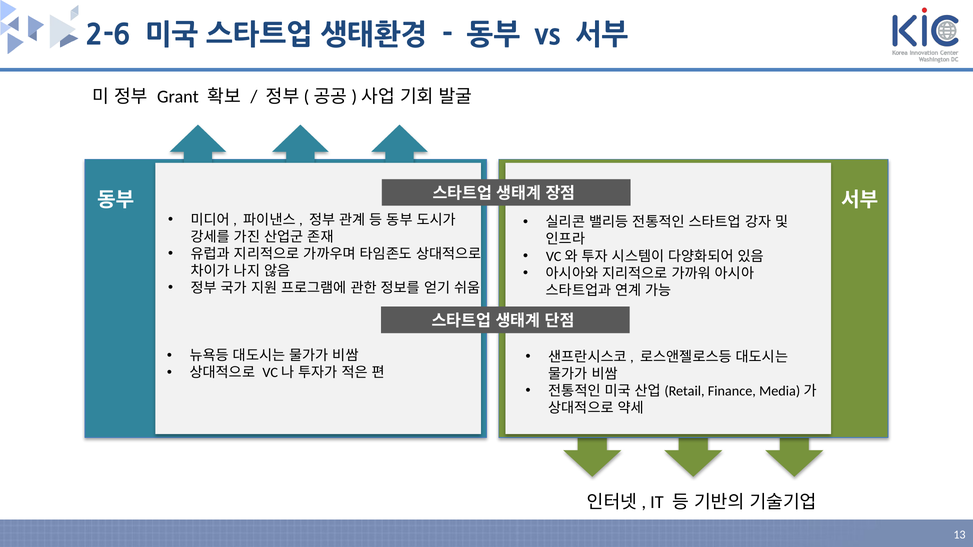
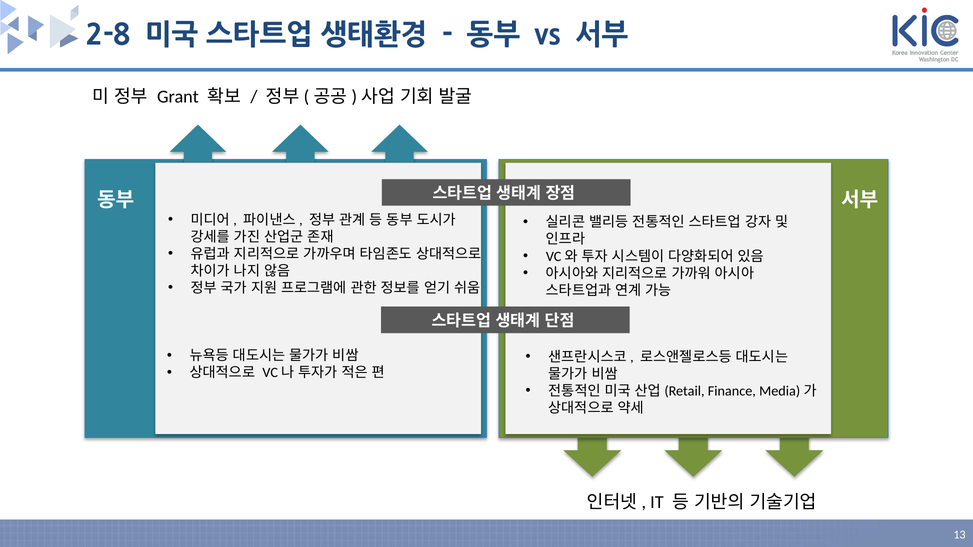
2-6: 2-6 -> 2-8
